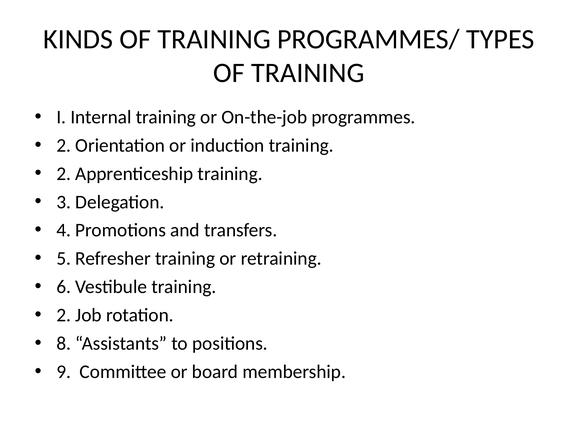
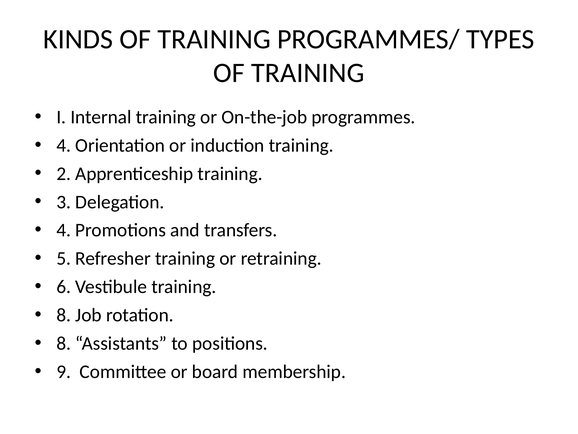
2 at (64, 145): 2 -> 4
2 at (64, 315): 2 -> 8
